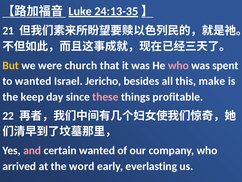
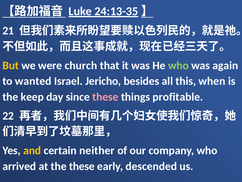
who at (178, 65) colour: pink -> light green
spent: spent -> again
make: make -> when
and colour: pink -> yellow
certain wanted: wanted -> neither
the word: word -> these
everlasting: everlasting -> descended
